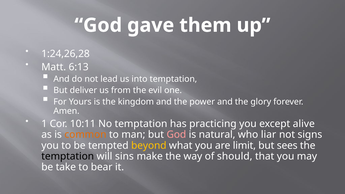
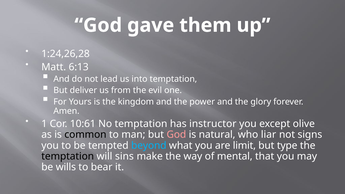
10:11: 10:11 -> 10:61
practicing: practicing -> instructor
alive: alive -> olive
common colour: orange -> black
beyond colour: yellow -> light blue
sees: sees -> type
should: should -> mental
take: take -> wills
